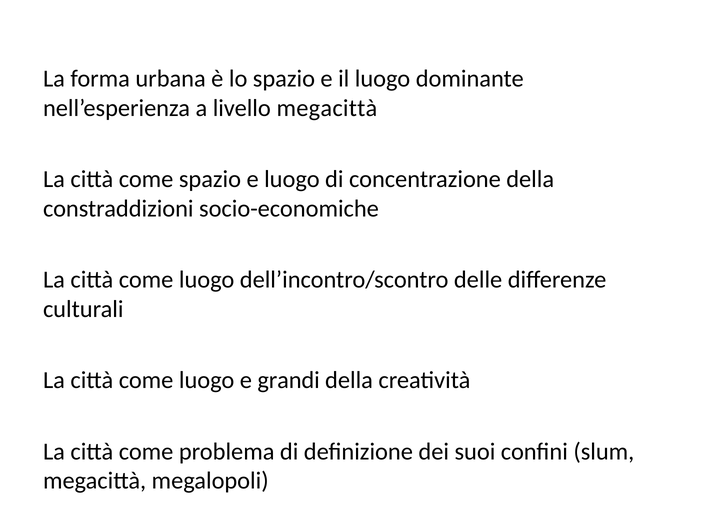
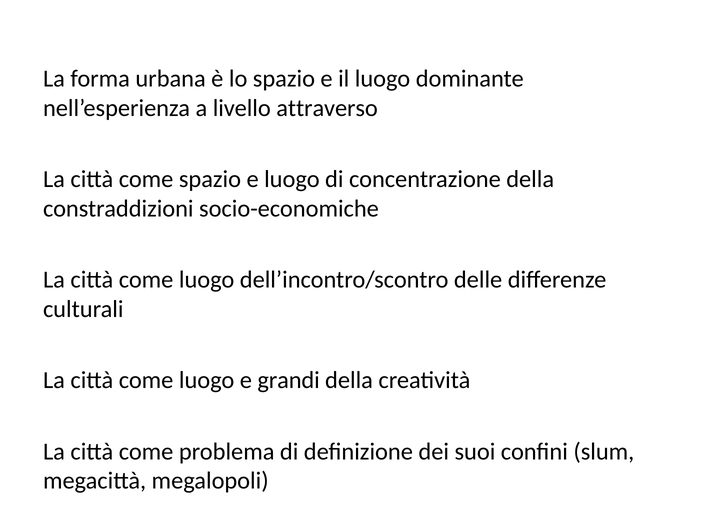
livello megacittà: megacittà -> attraverso
